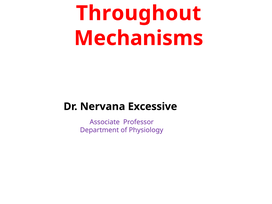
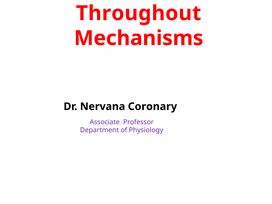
Excessive: Excessive -> Coronary
